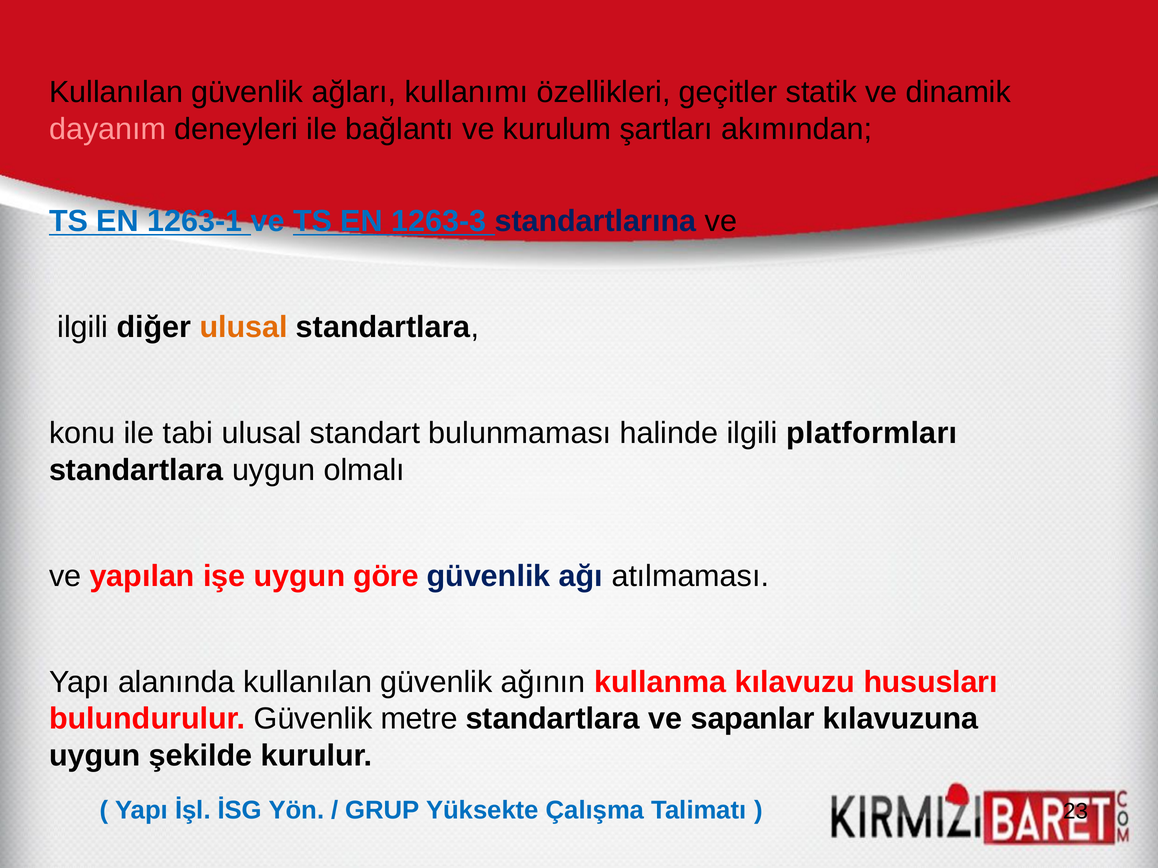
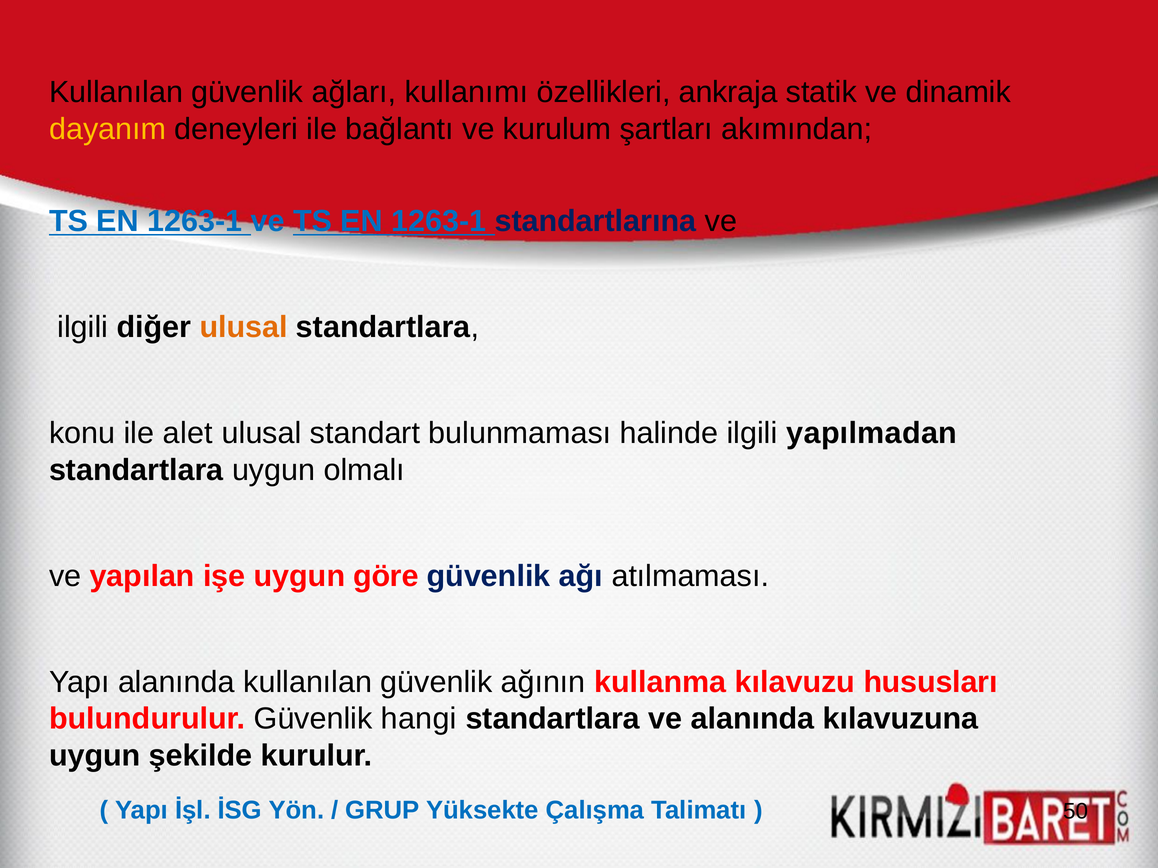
geçitler: geçitler -> ankraja
dayanım colour: pink -> yellow
ve TS EN 1263-3: 1263-3 -> 1263-1
tabi: tabi -> alet
platformları: platformları -> yapılmadan
metre: metre -> hangi
ve sapanlar: sapanlar -> alanında
23: 23 -> 50
